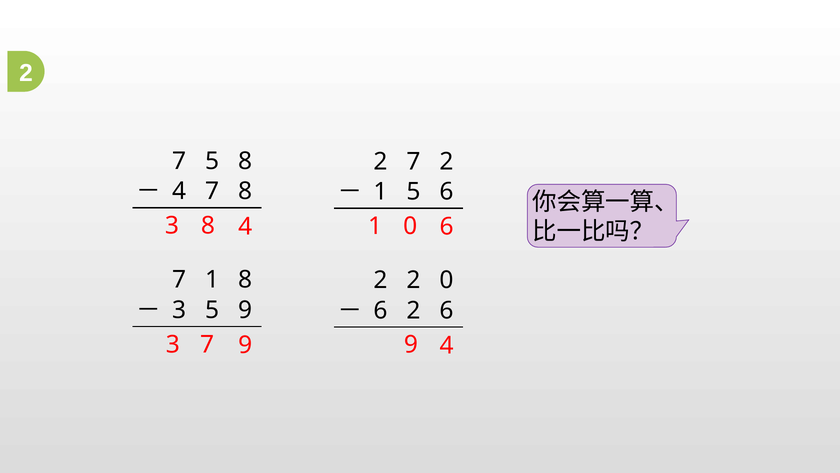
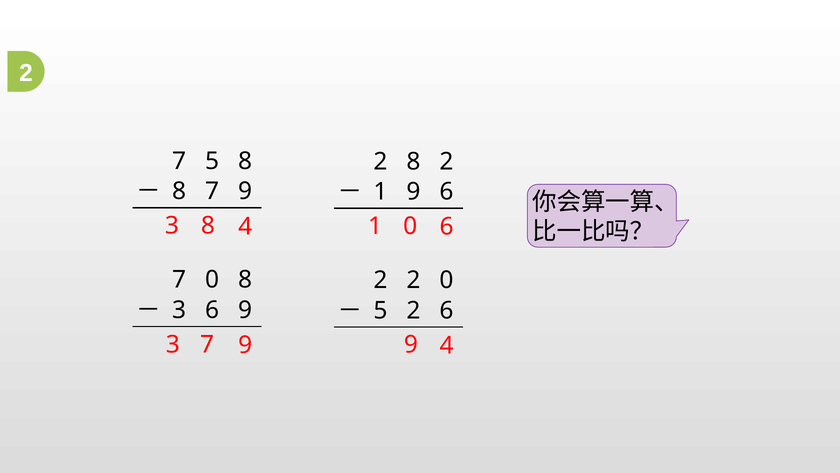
7 at (413, 161): 7 -> 8
4 at (179, 191): 4 -> 8
7 8: 8 -> 9
1 5: 5 -> 9
7 1: 1 -> 0
3 5: 5 -> 6
6 at (380, 310): 6 -> 5
